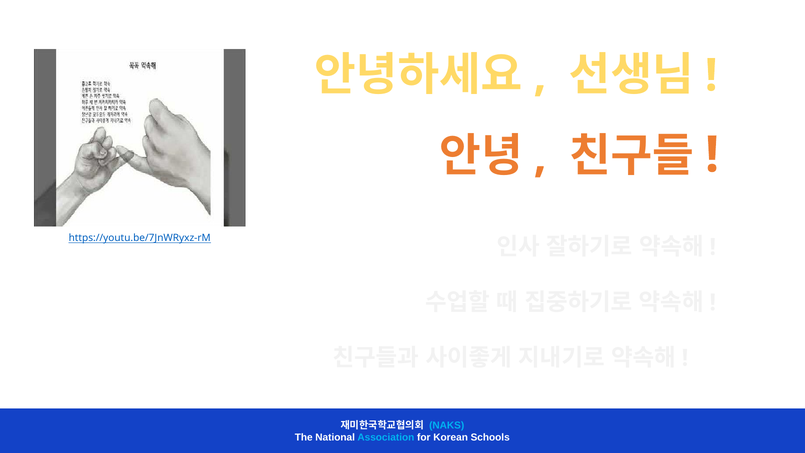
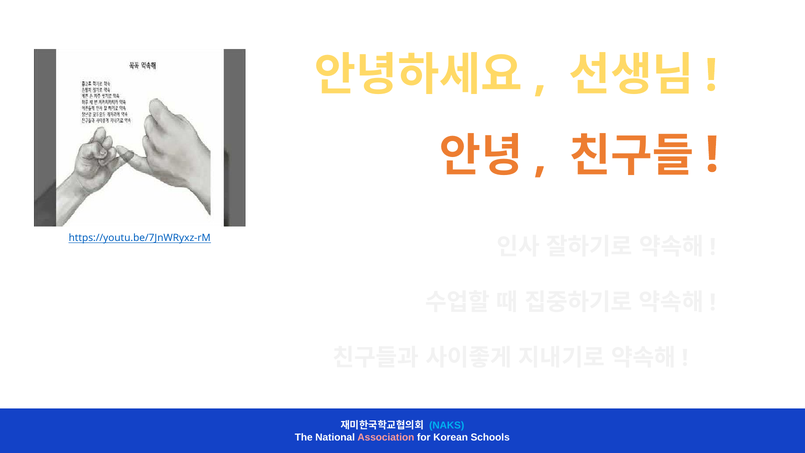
Association colour: light blue -> pink
